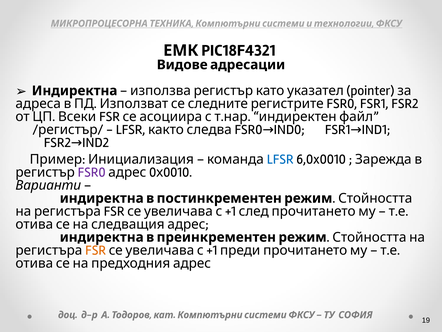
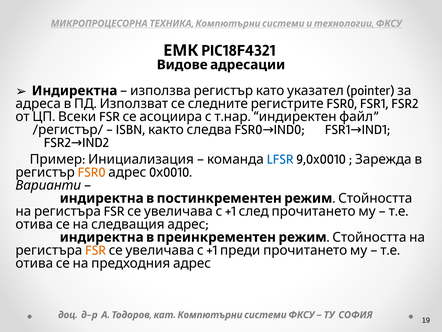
LFSR at (131, 130): LFSR -> ISBN
6,0x0010: 6,0x0010 -> 9,0x0010
FSR0 at (92, 172) colour: purple -> orange
